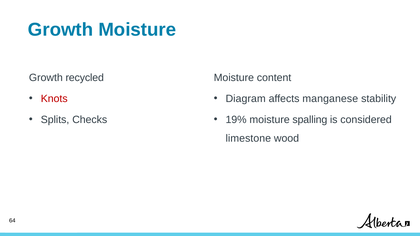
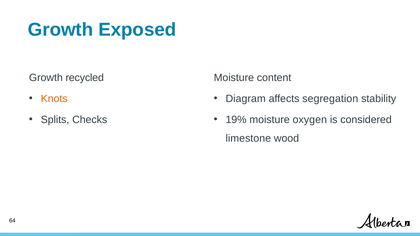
Growth Moisture: Moisture -> Exposed
Knots colour: red -> orange
manganese: manganese -> segregation
spalling: spalling -> oxygen
